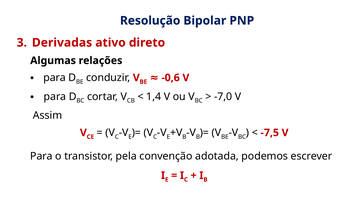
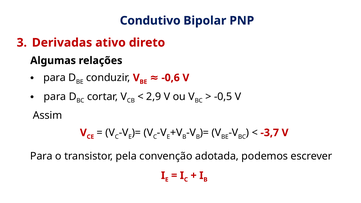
Resolução: Resolução -> Condutivo
1,4: 1,4 -> 2,9
-7,0: -7,0 -> -0,5
-7,5: -7,5 -> -3,7
